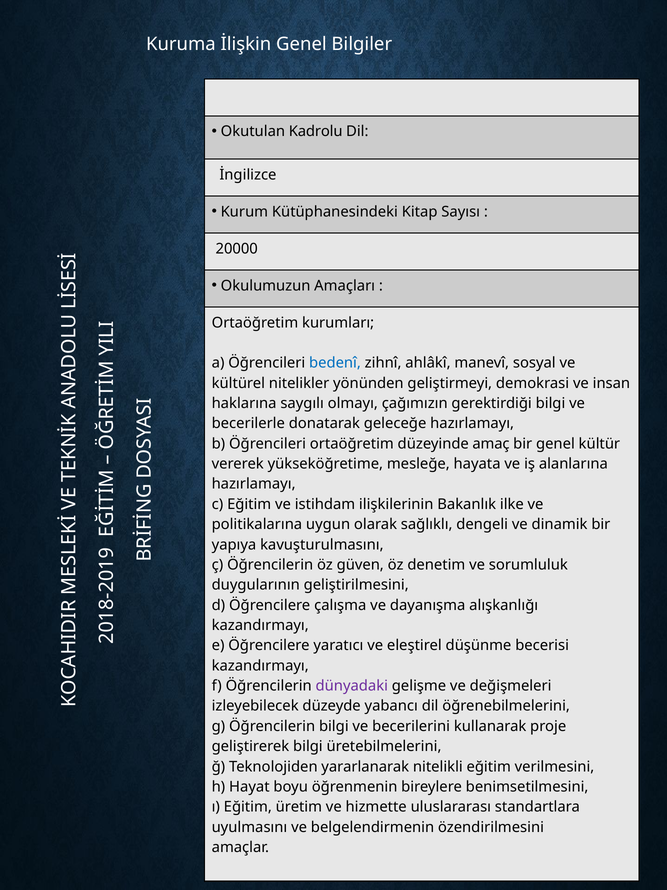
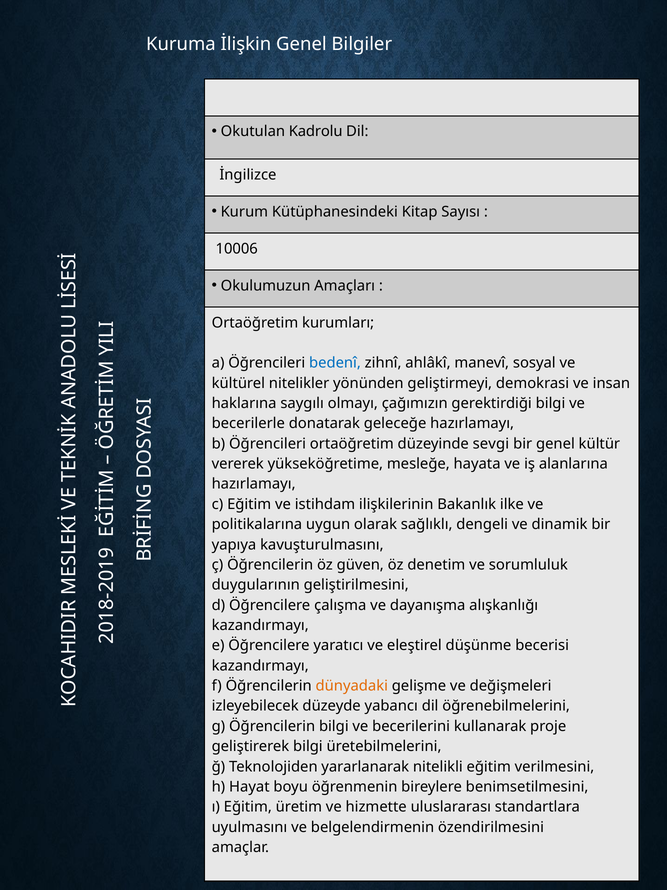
20000: 20000 -> 10006
amaç: amaç -> sevgi
dünyadaki colour: purple -> orange
